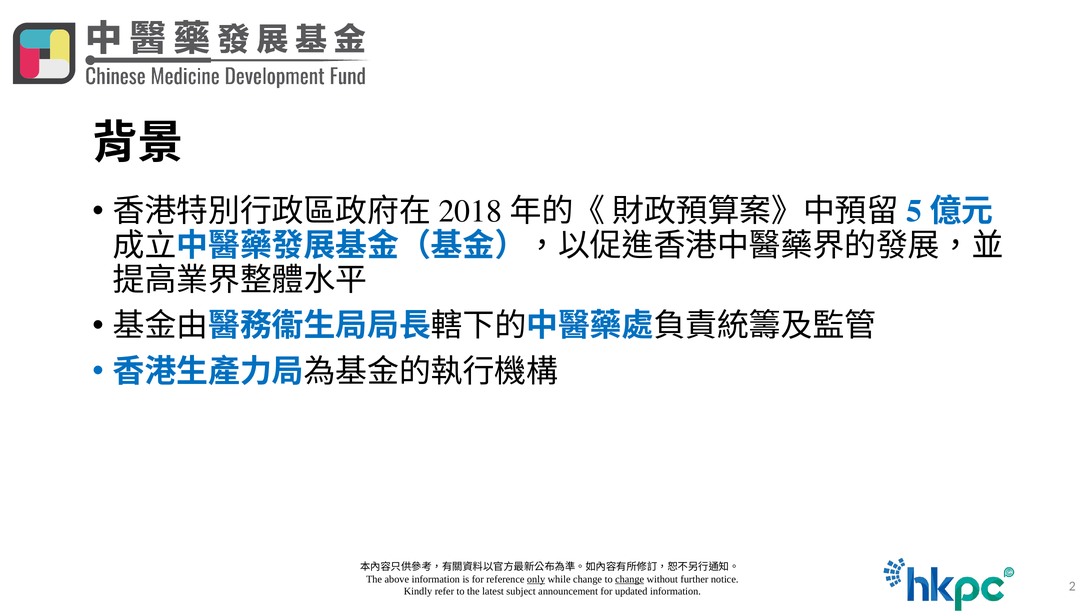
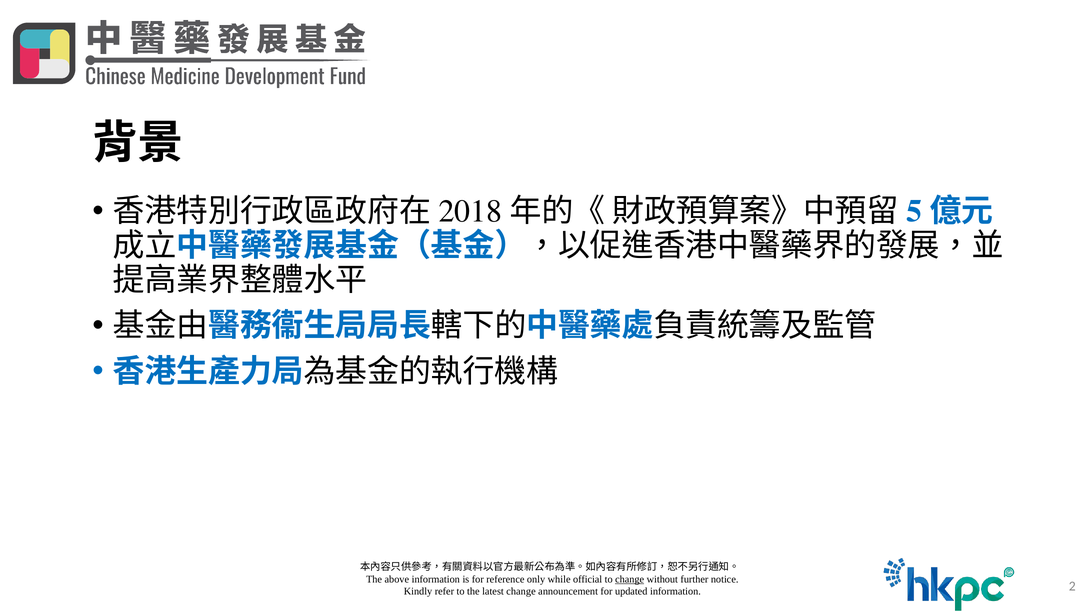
only underline: present -> none
while change: change -> official
latest subject: subject -> change
